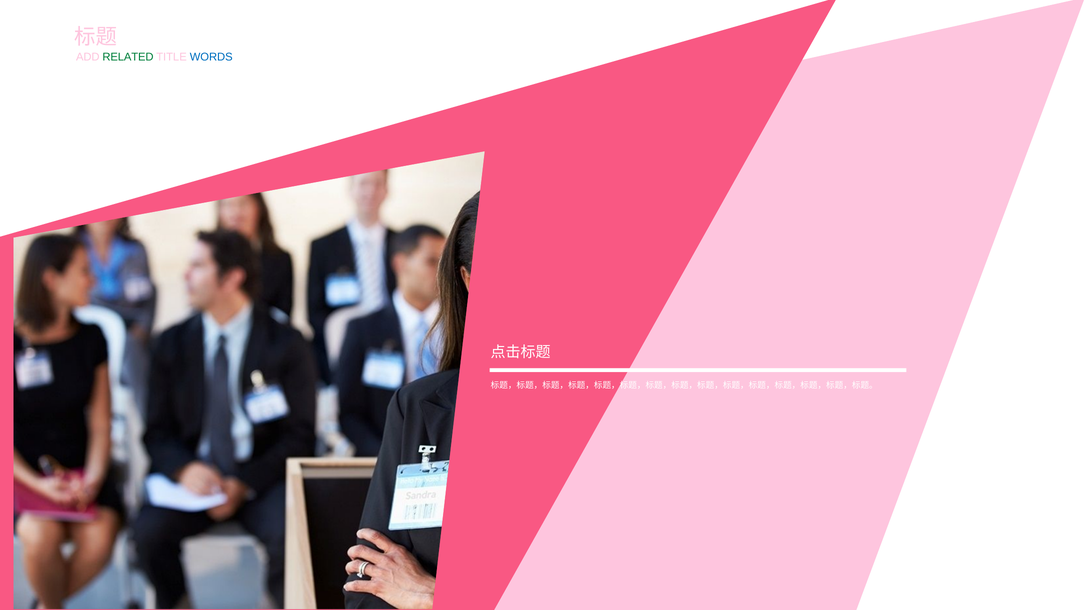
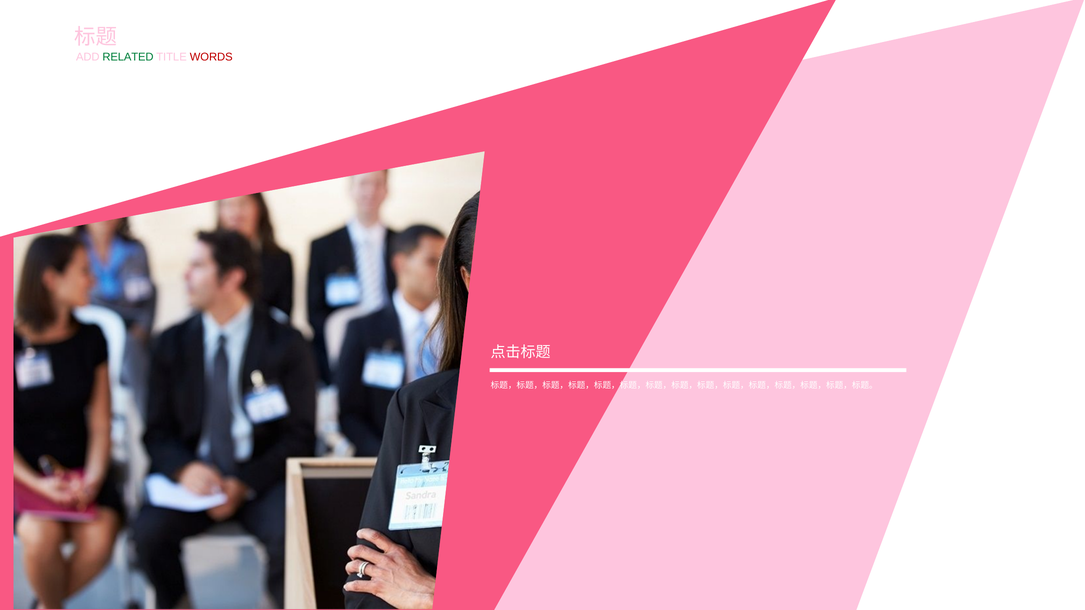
WORDS colour: blue -> red
